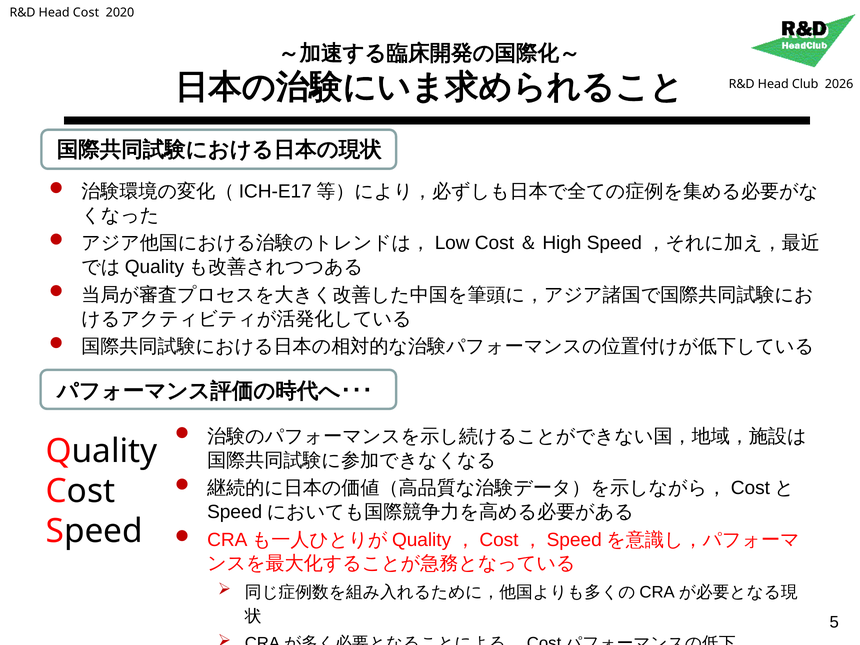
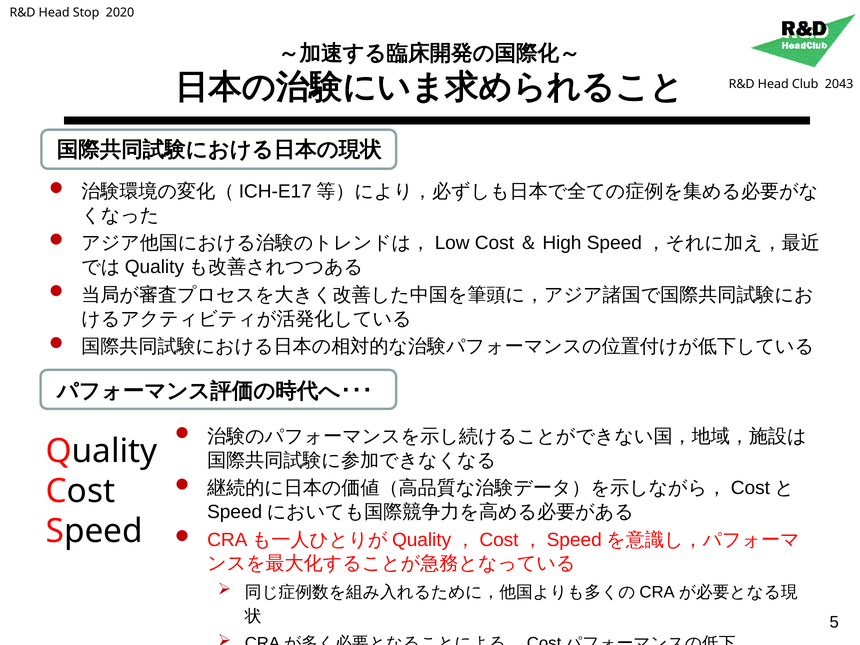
Head Cost: Cost -> Stop
2026: 2026 -> 2043
